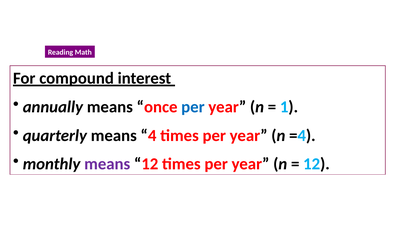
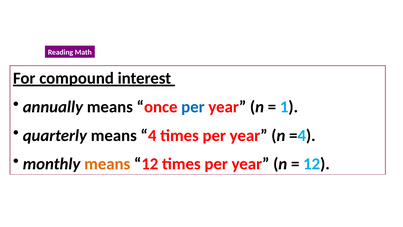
means at (107, 164) colour: purple -> orange
